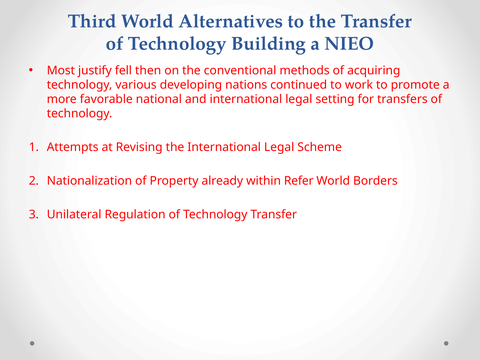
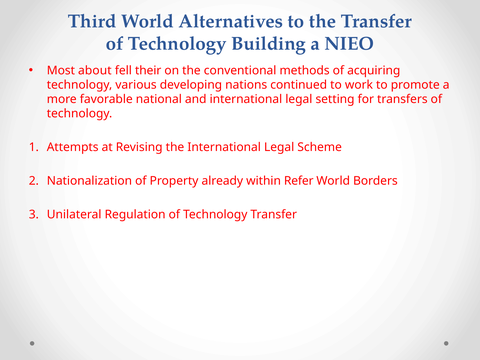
justify: justify -> about
then: then -> their
